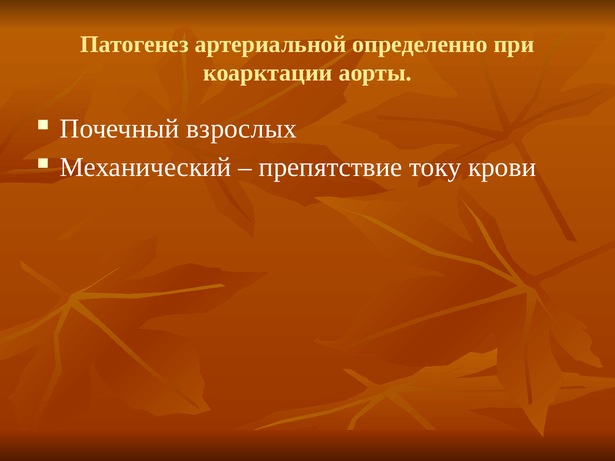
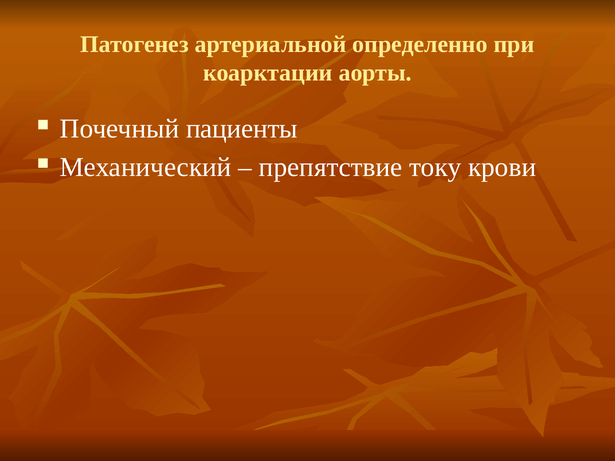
взрослых: взрослых -> пациенты
